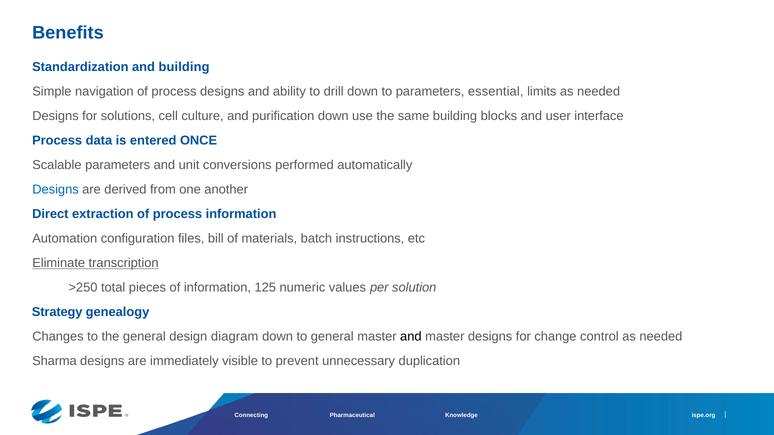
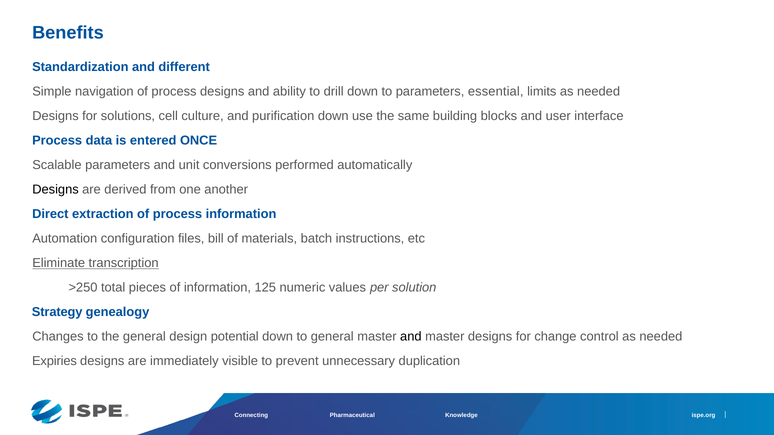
and building: building -> different
Designs at (56, 190) colour: blue -> black
diagram: diagram -> potential
Sharma: Sharma -> Expiries
